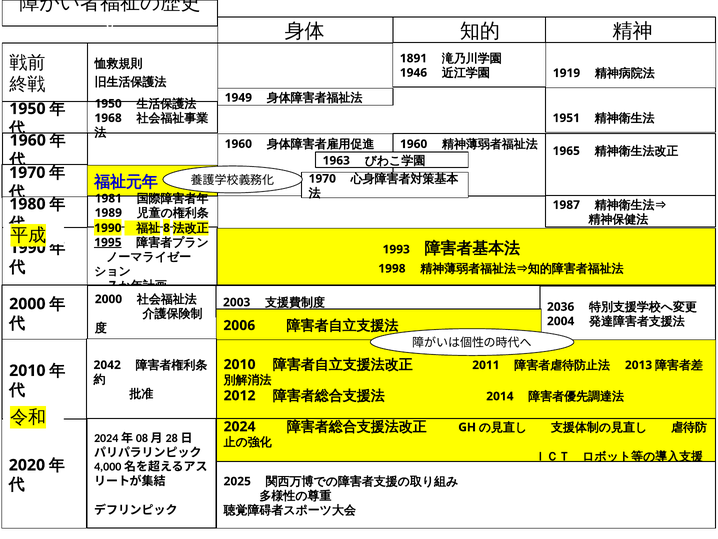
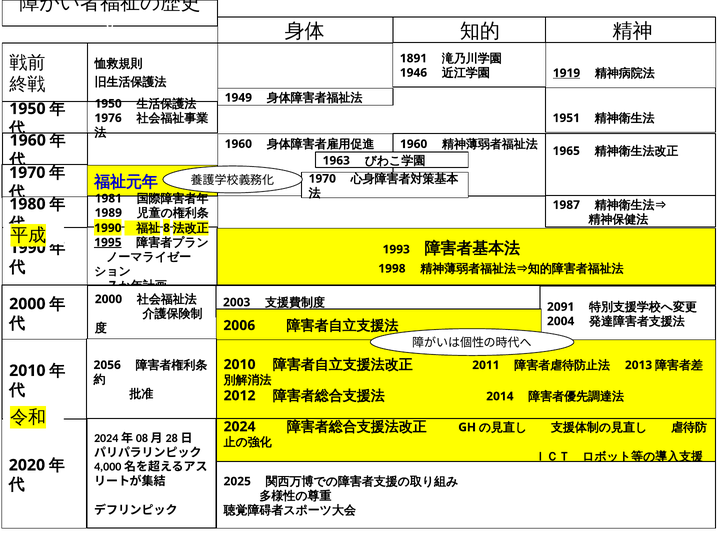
1919 underline: none -> present
1968: 1968 -> 1976
2036: 2036 -> 2091
2042: 2042 -> 2056
